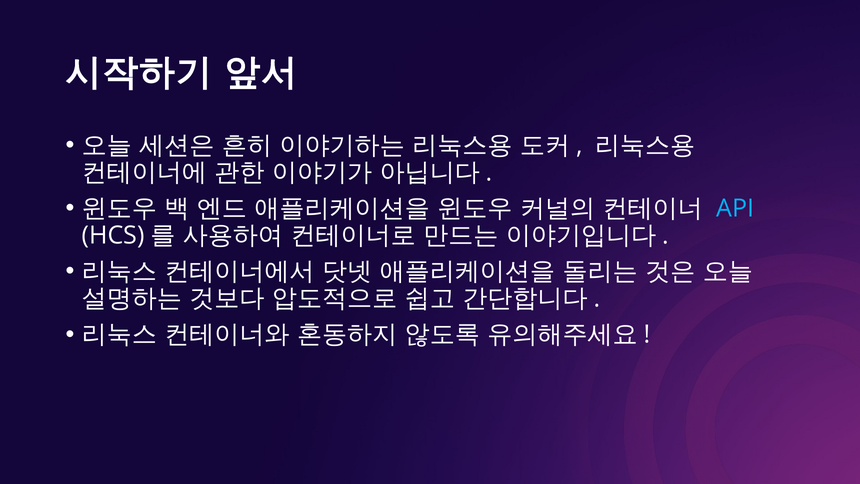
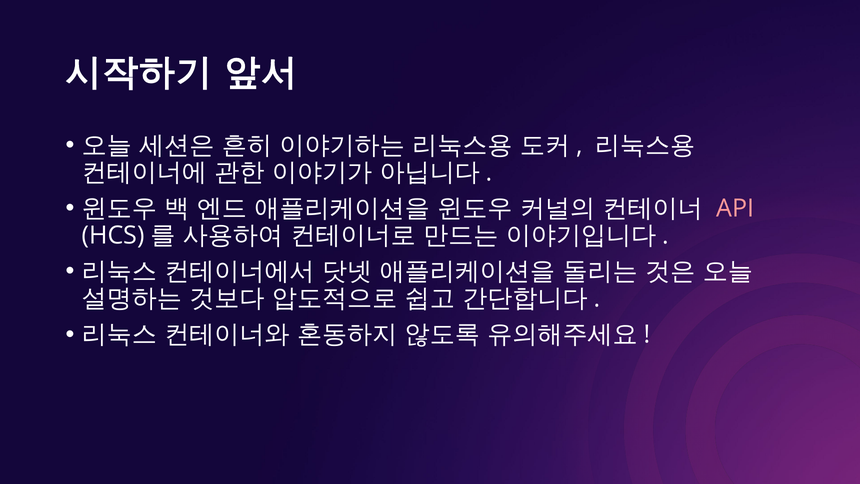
API colour: light blue -> pink
